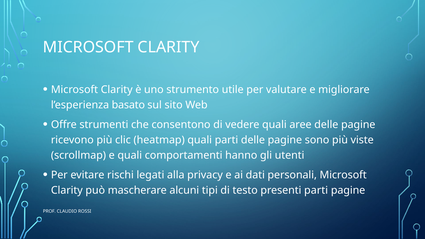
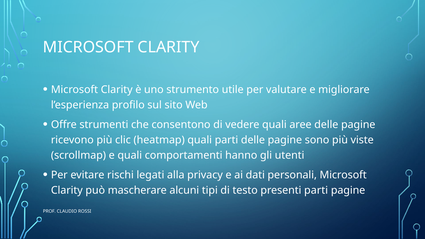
basato: basato -> profilo
